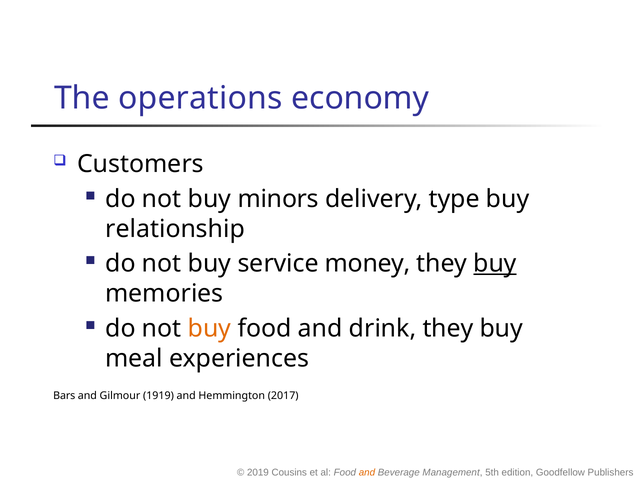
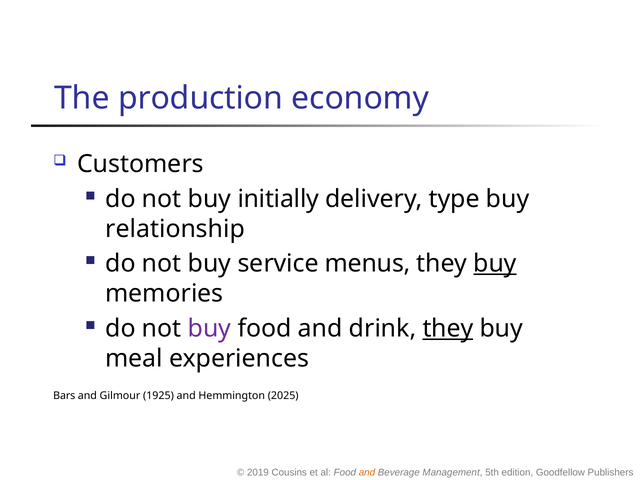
operations: operations -> production
minors: minors -> initially
money: money -> menus
buy at (209, 329) colour: orange -> purple
they at (448, 329) underline: none -> present
1919: 1919 -> 1925
2017: 2017 -> 2025
